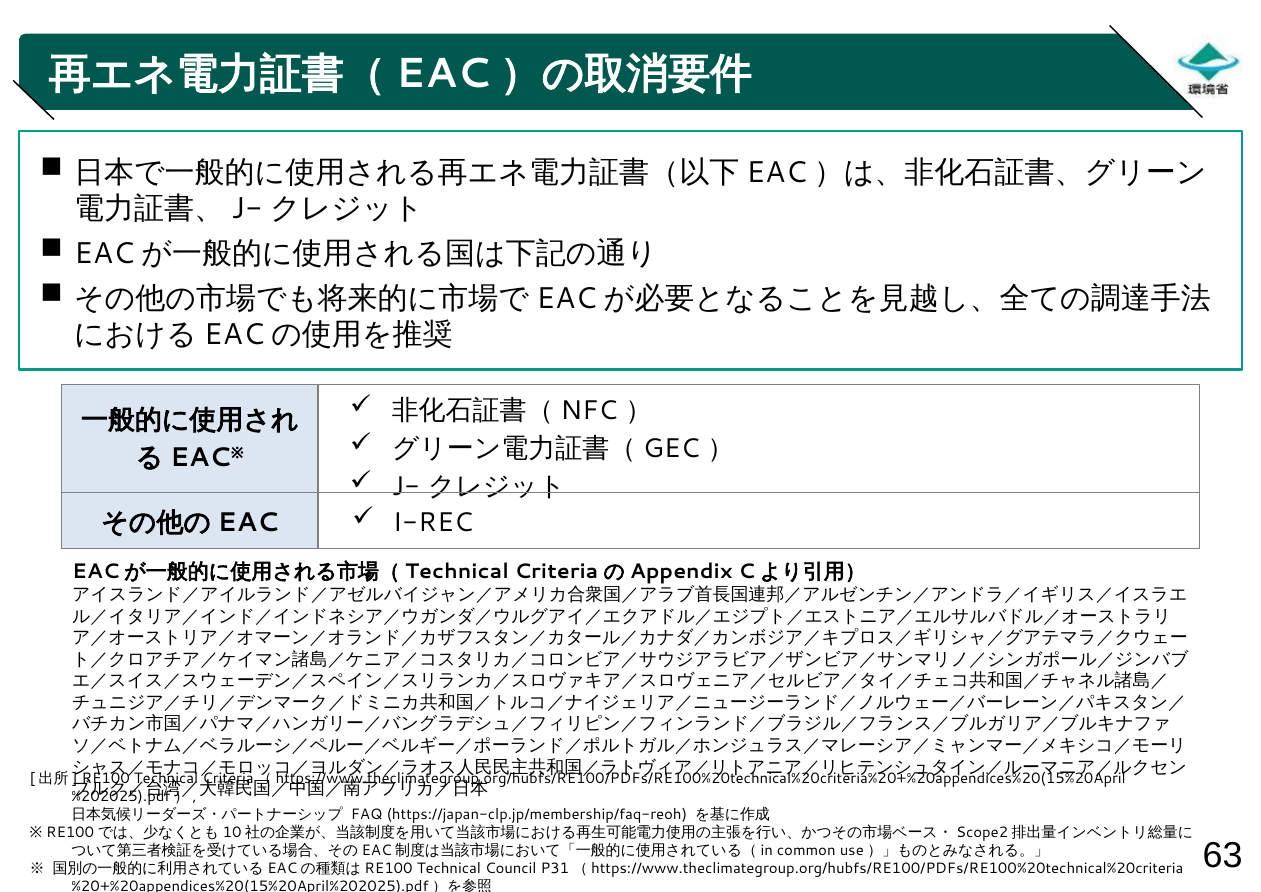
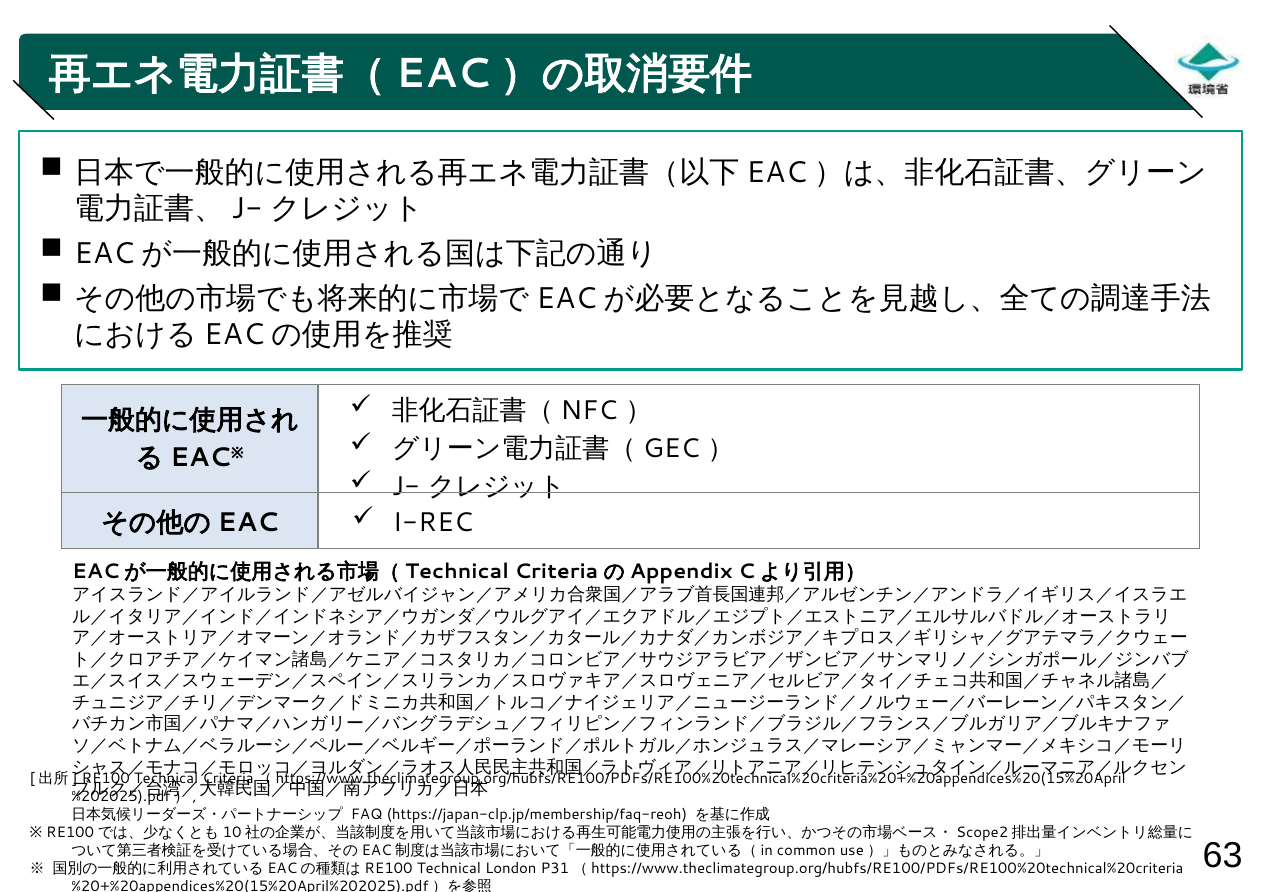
Council: Council -> London
